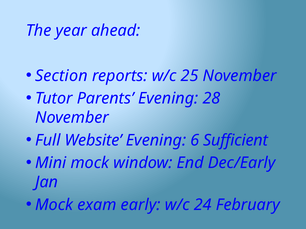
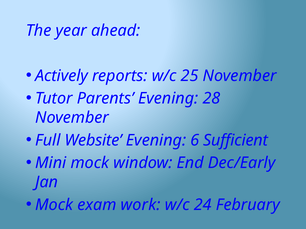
Section: Section -> Actively
early: early -> work
